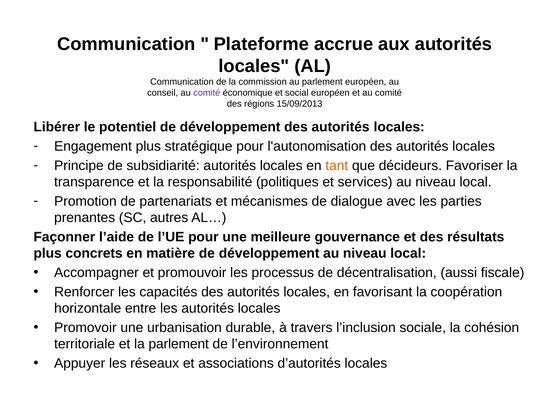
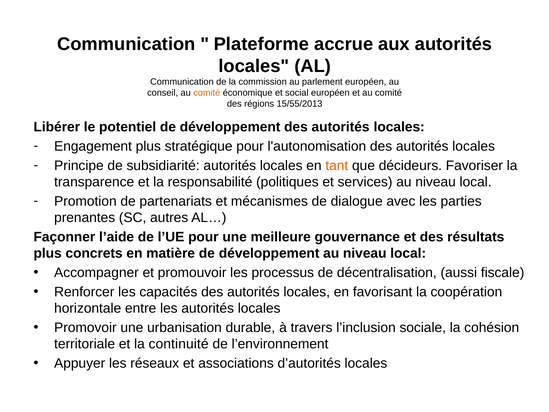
comité at (207, 93) colour: purple -> orange
15/09/2013: 15/09/2013 -> 15/55/2013
la parlement: parlement -> continuité
